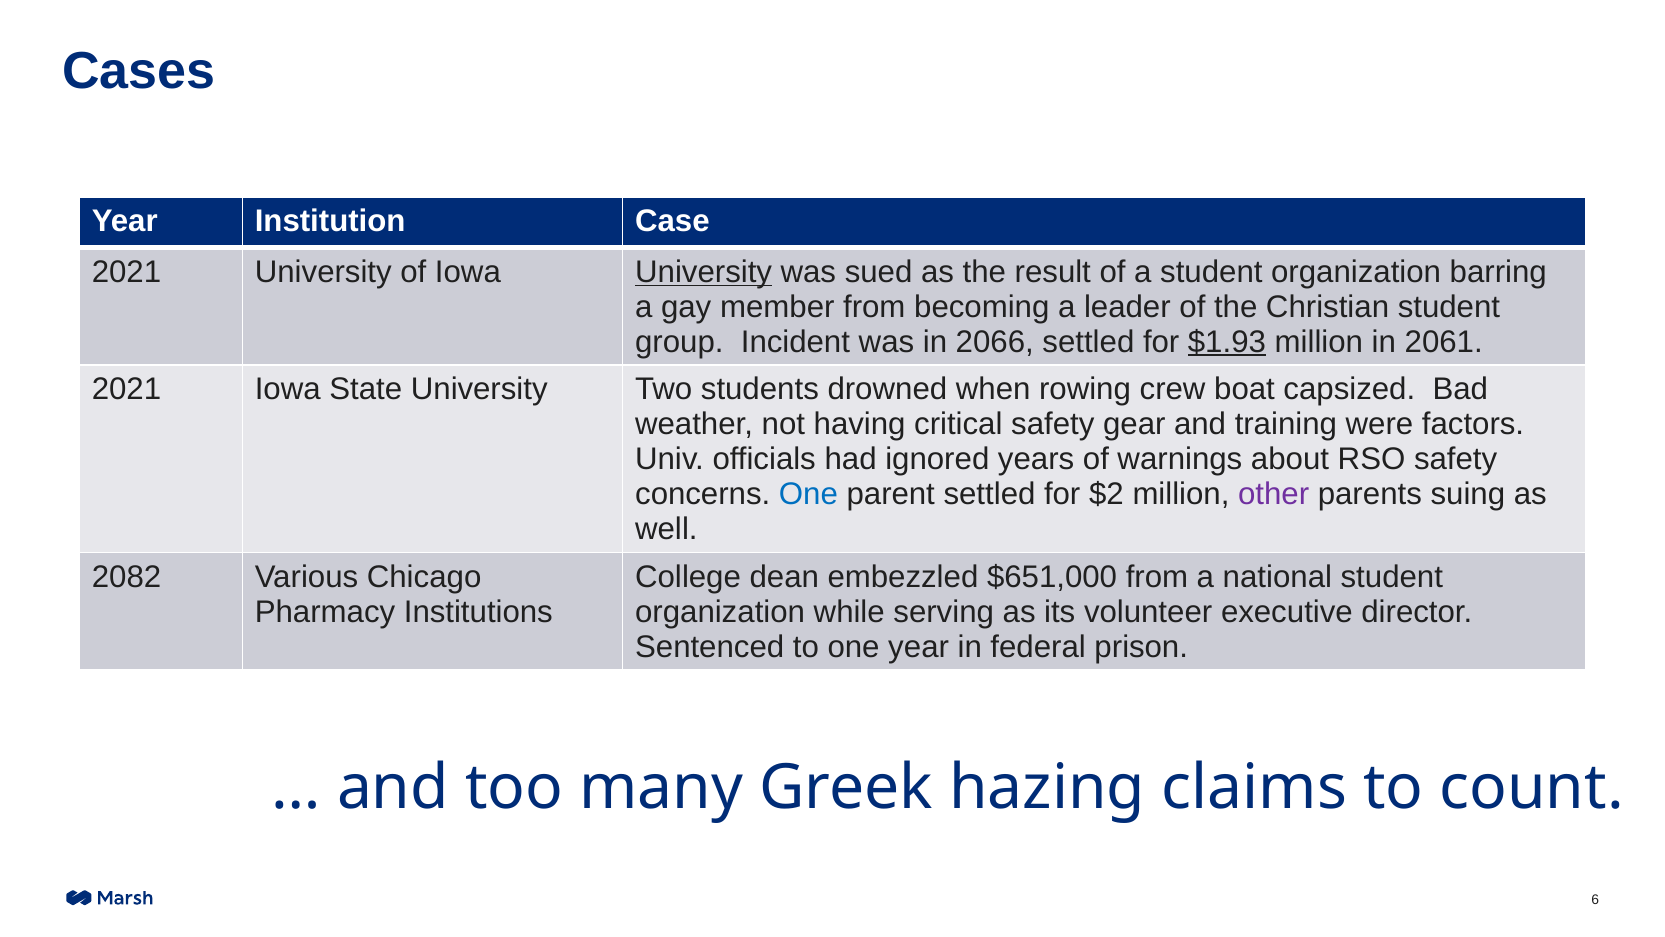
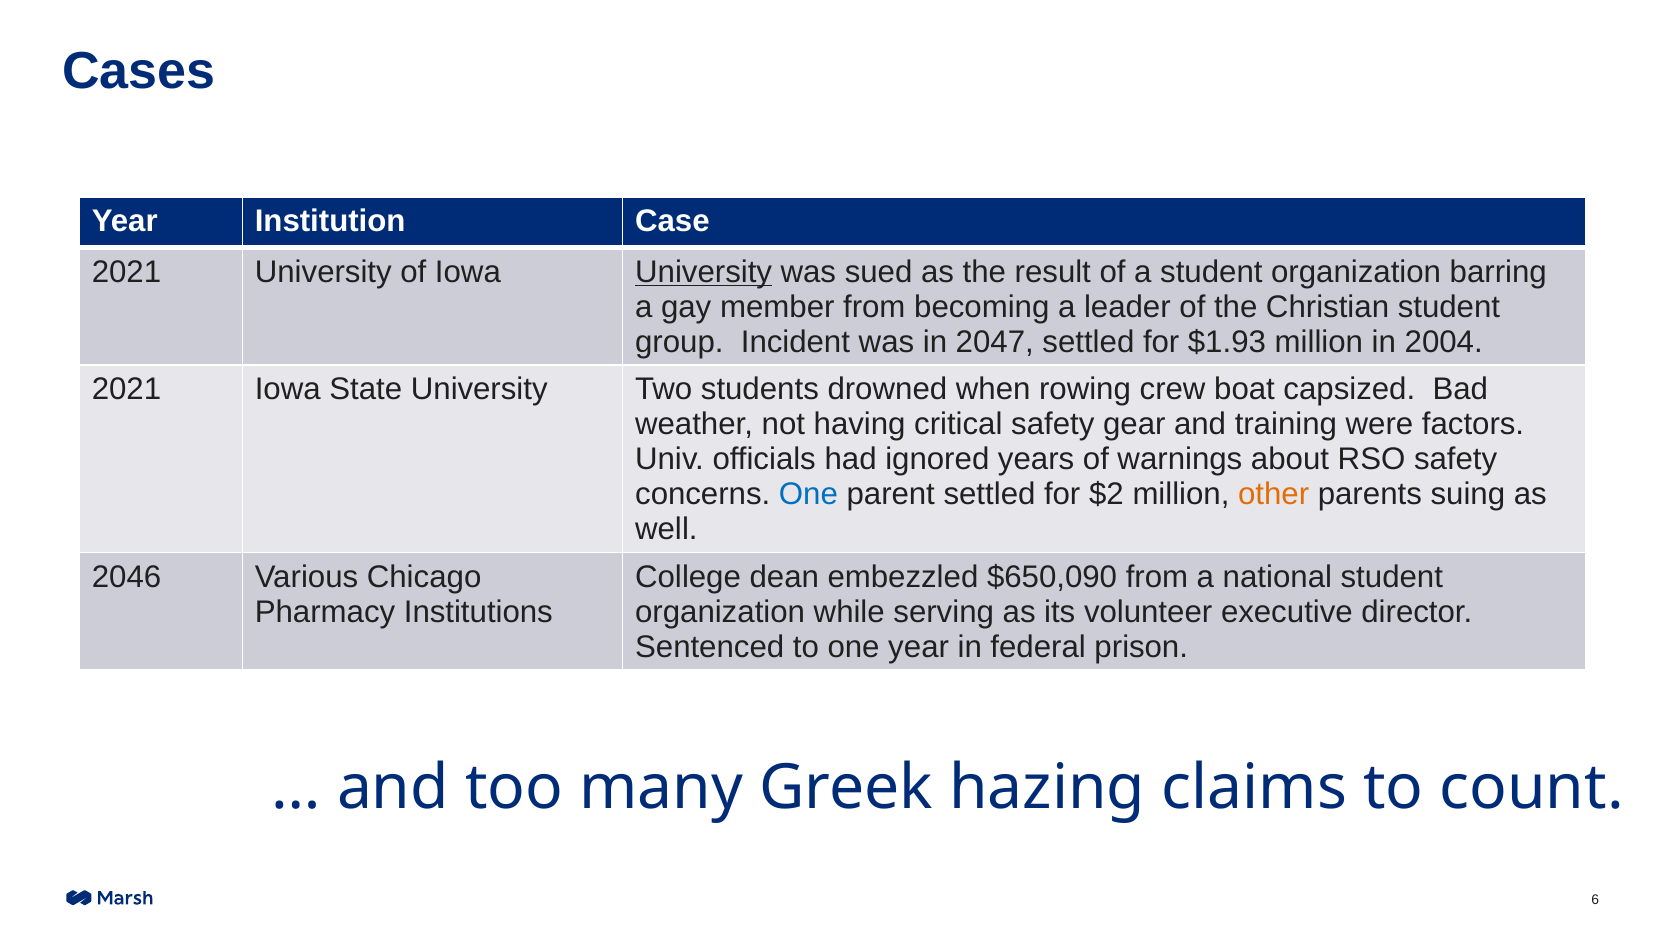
2066: 2066 -> 2047
$1.93 underline: present -> none
2061: 2061 -> 2004
other colour: purple -> orange
2082: 2082 -> 2046
$651,000: $651,000 -> $650,090
